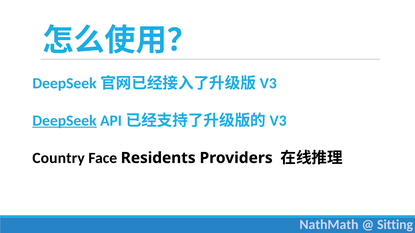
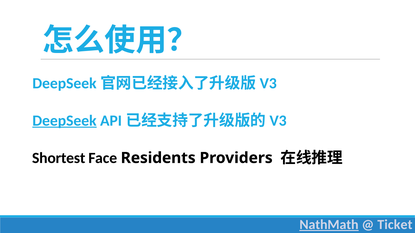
Country: Country -> Shortest
NathMath underline: none -> present
Sitting: Sitting -> Ticket
